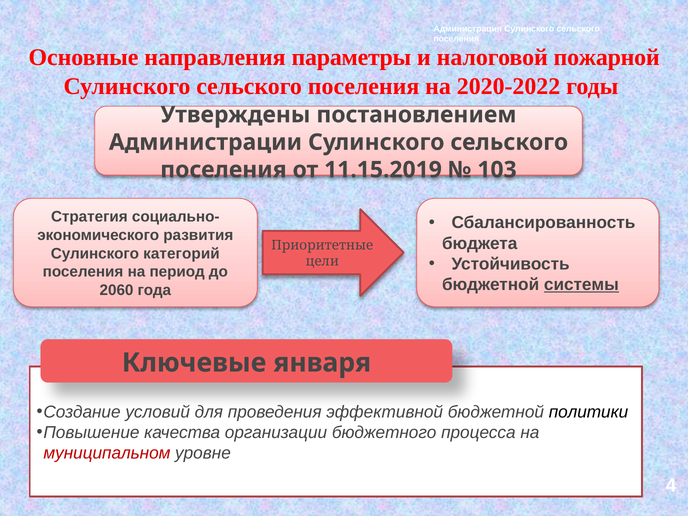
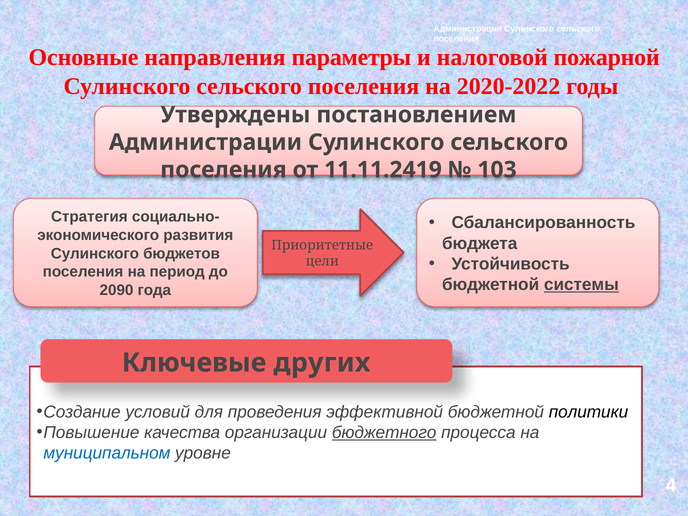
11.15.2019: 11.15.2019 -> 11.11.2419
категорий: категорий -> бюджетов
2060: 2060 -> 2090
января: января -> других
бюджетного underline: none -> present
муниципальном colour: red -> blue
